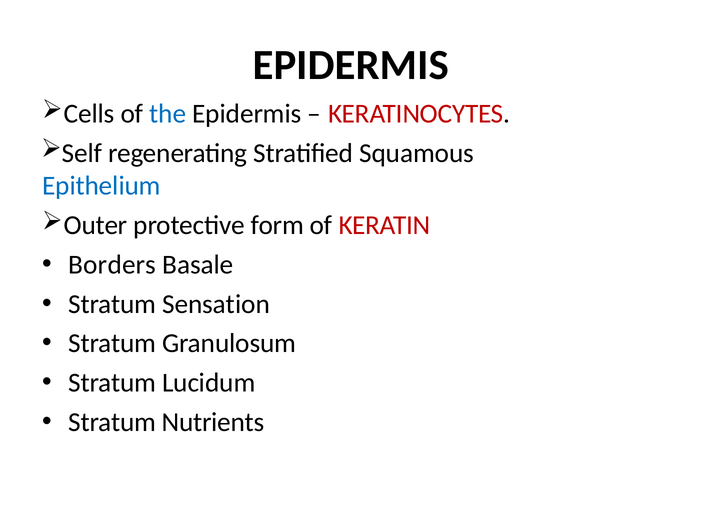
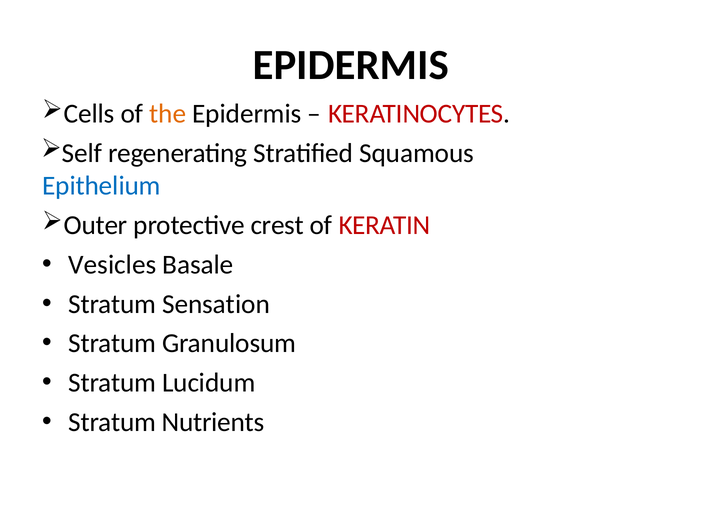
the colour: blue -> orange
form: form -> crest
Borders: Borders -> Vesicles
